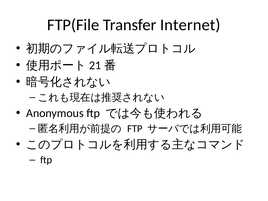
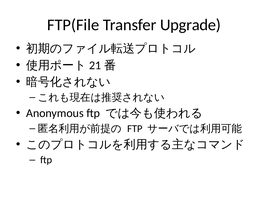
Internet: Internet -> Upgrade
